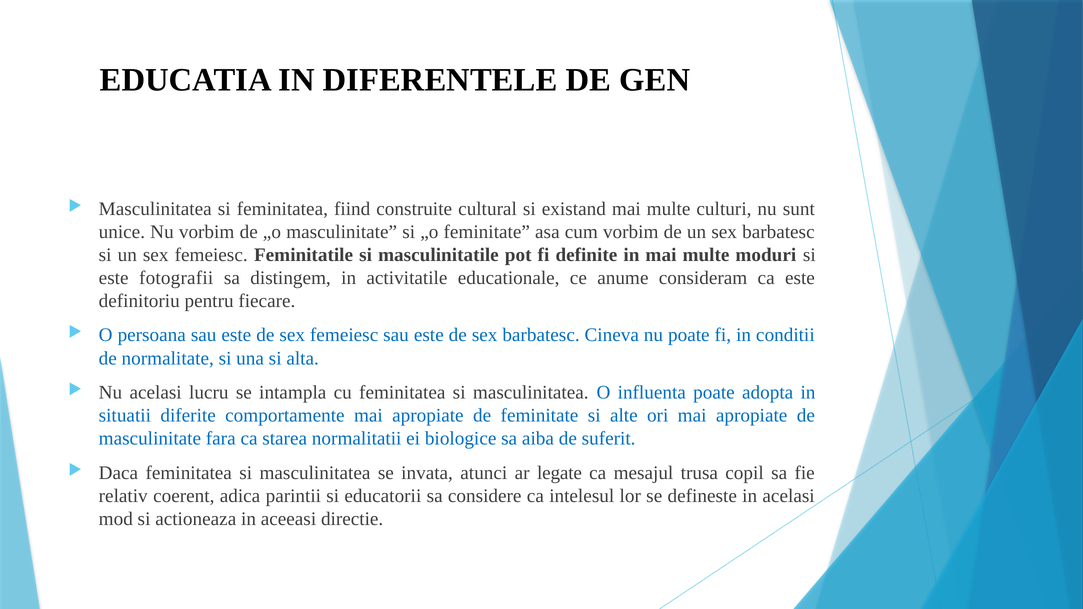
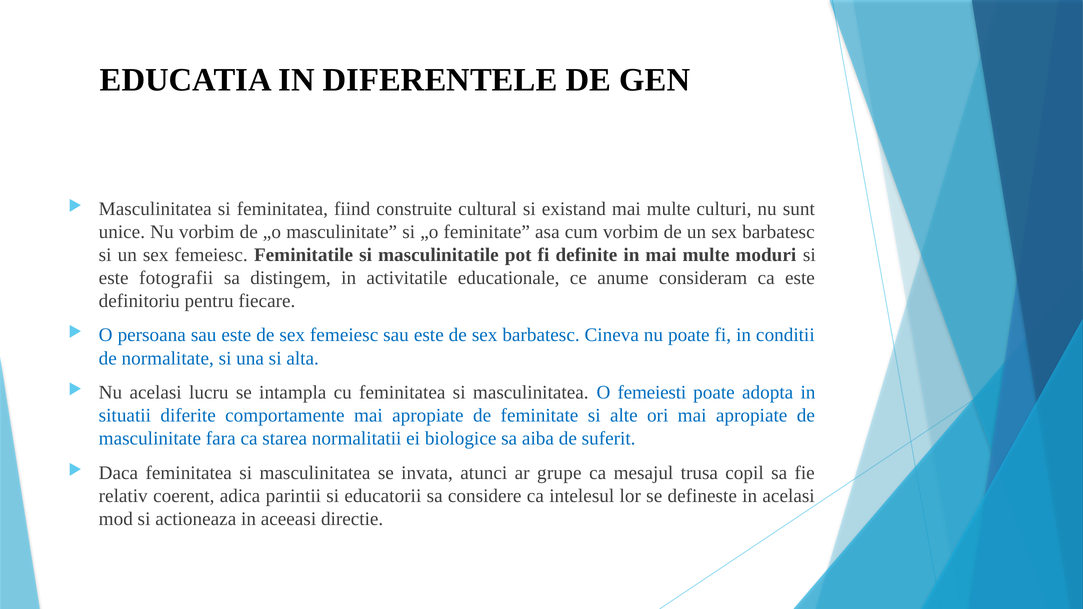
influenta: influenta -> femeiesti
legate: legate -> grupe
